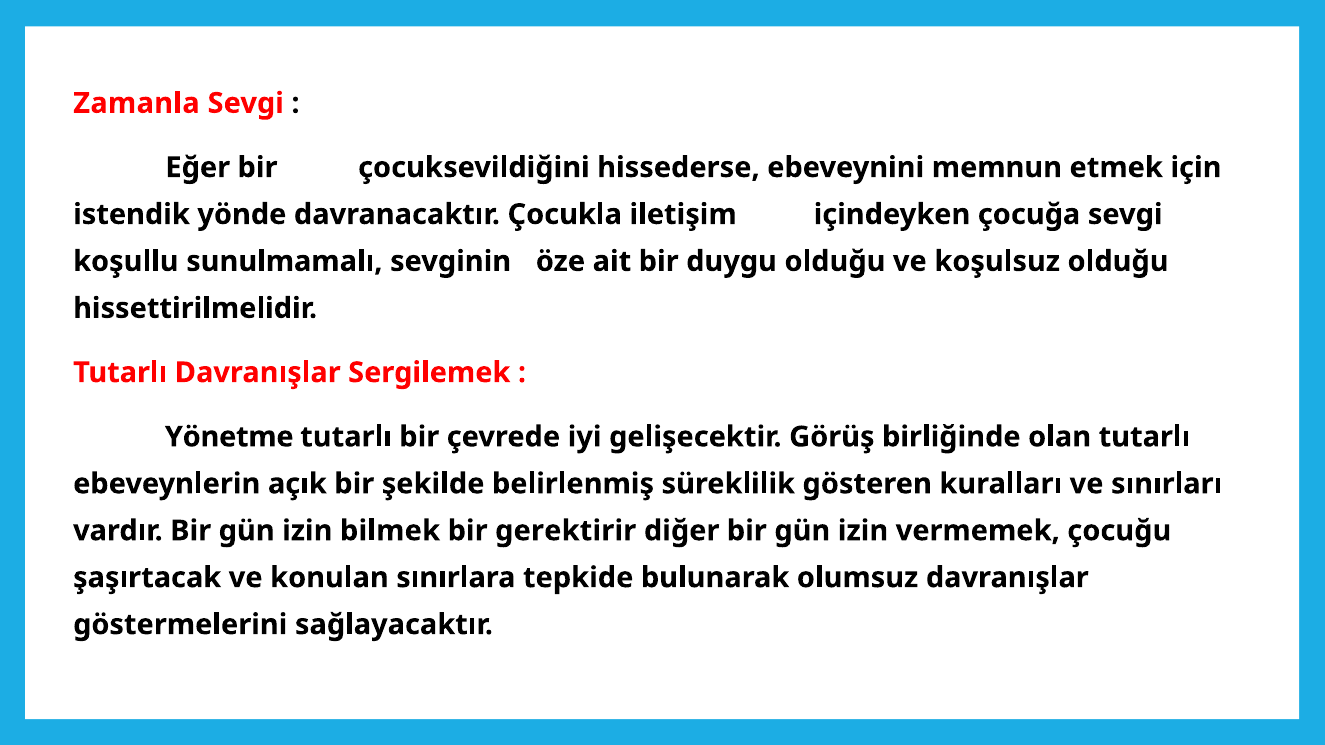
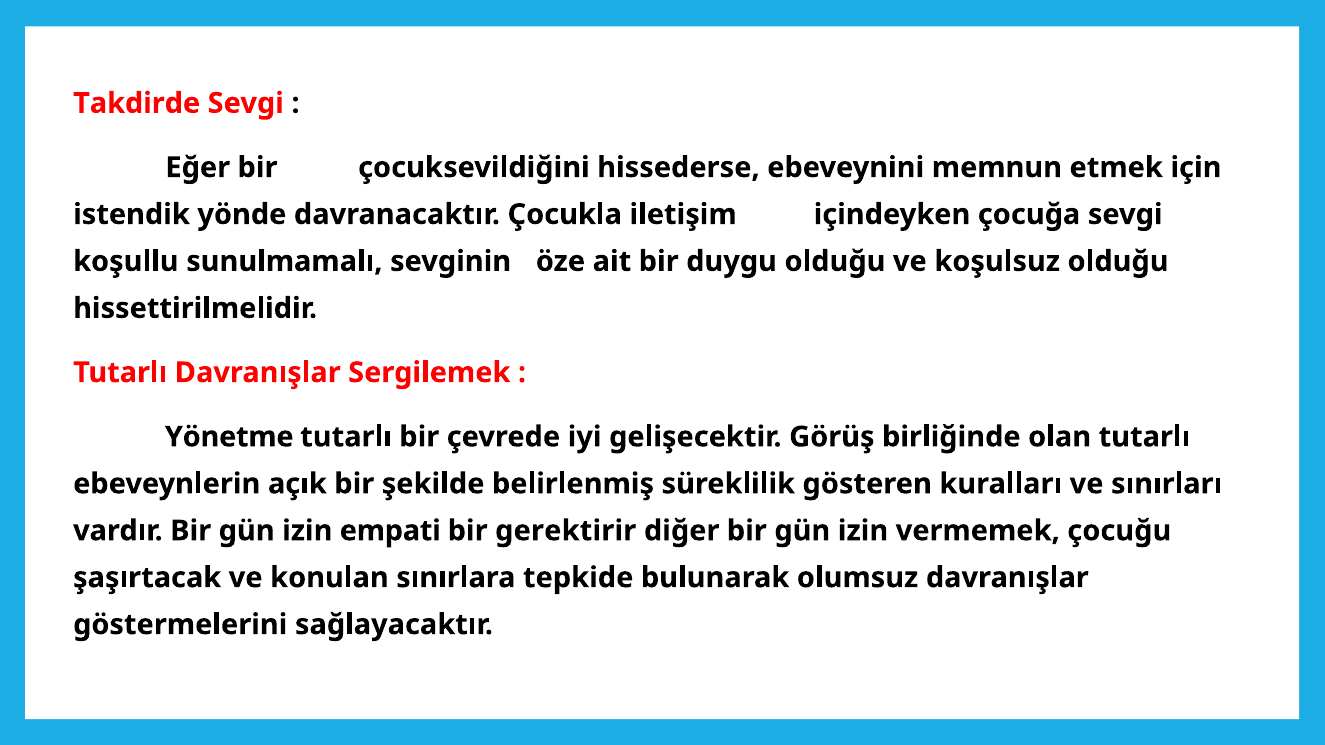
Zamanla: Zamanla -> Takdirde
bilmek: bilmek -> empati
